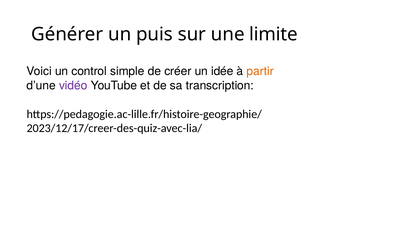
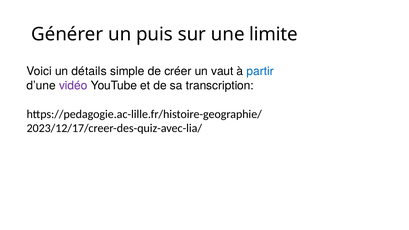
control: control -> détails
idée: idée -> vaut
partir colour: orange -> blue
